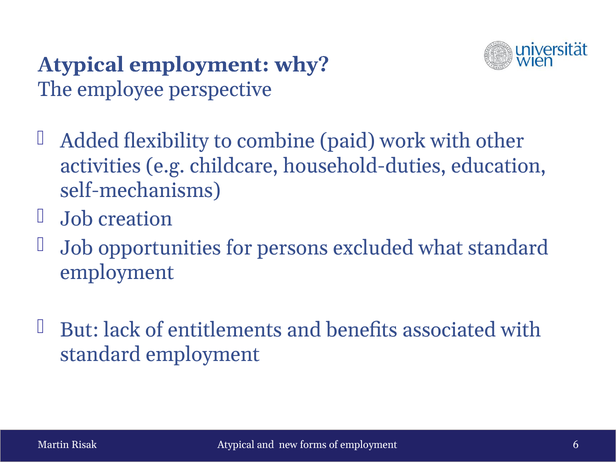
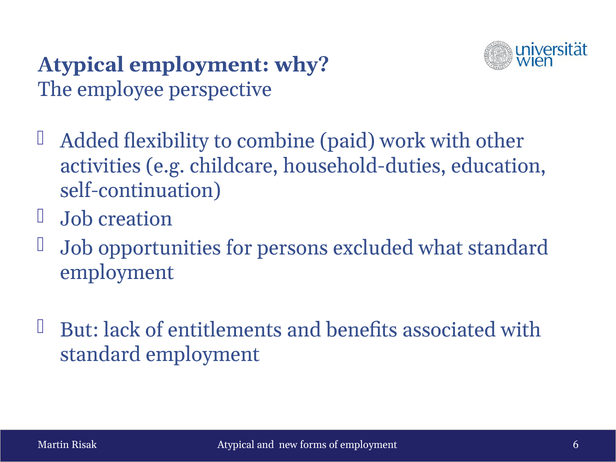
self-mechanisms: self-mechanisms -> self-continuation
